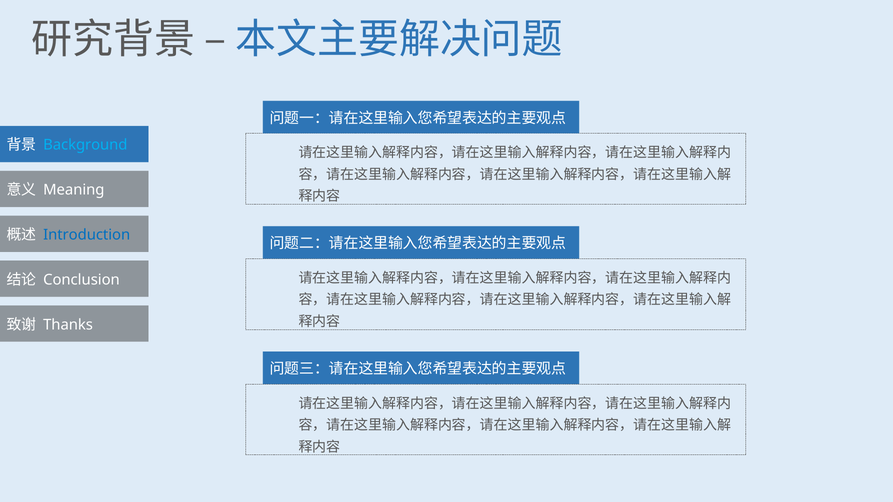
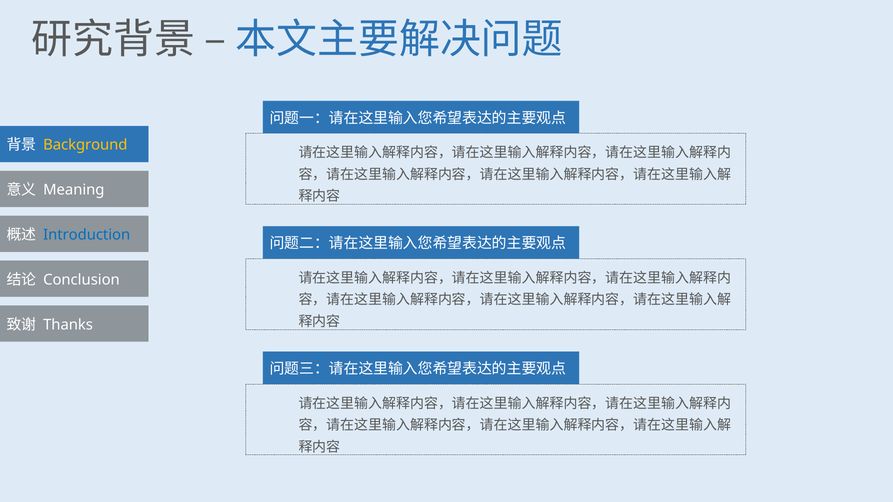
Background colour: light blue -> yellow
